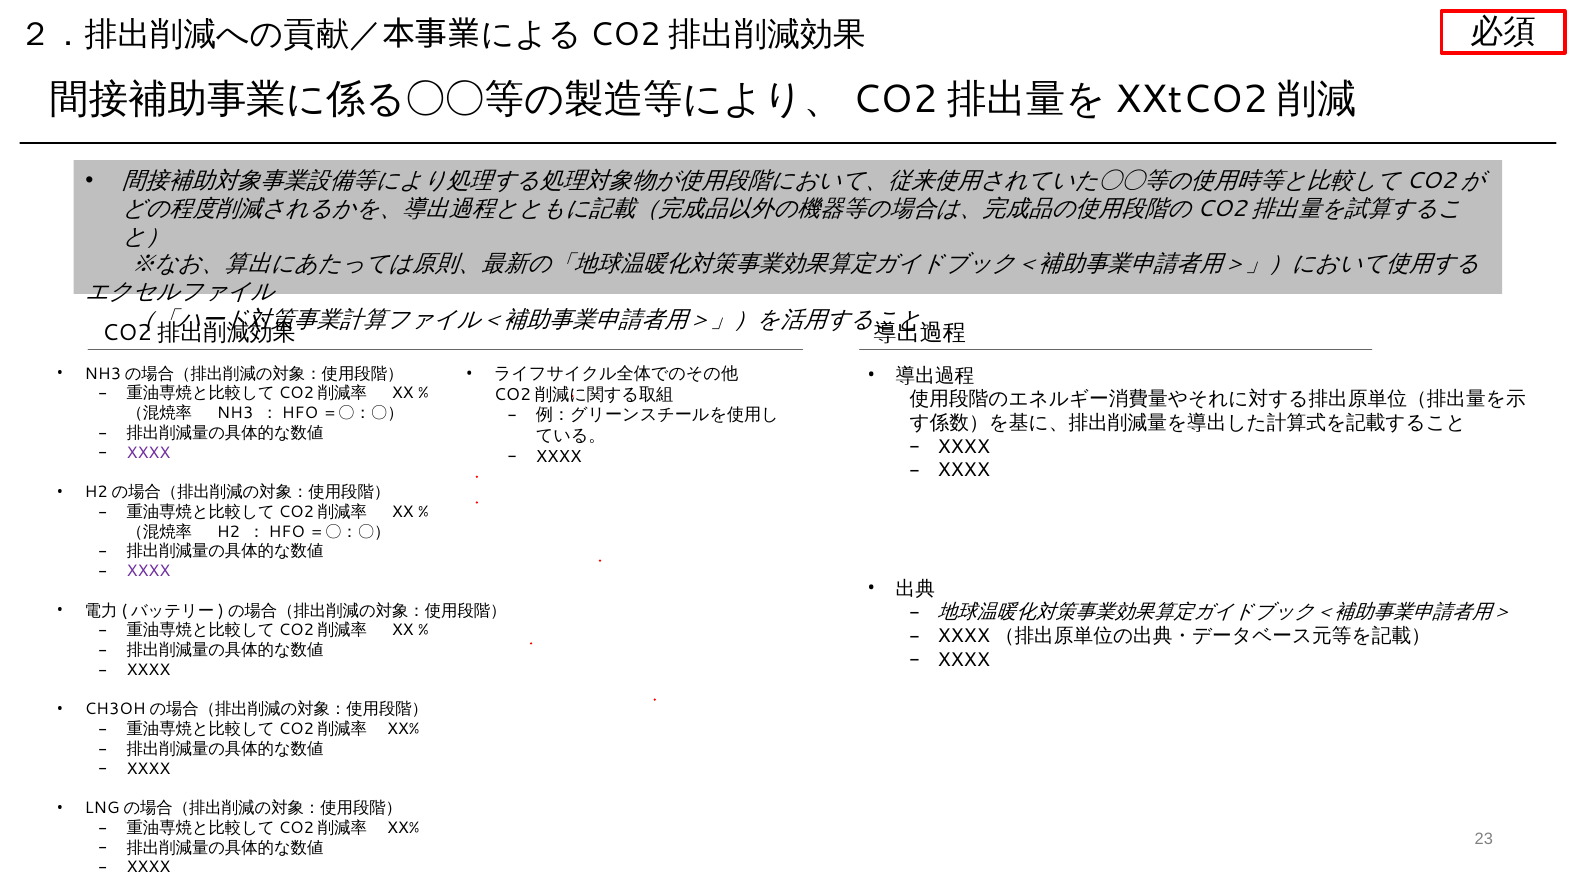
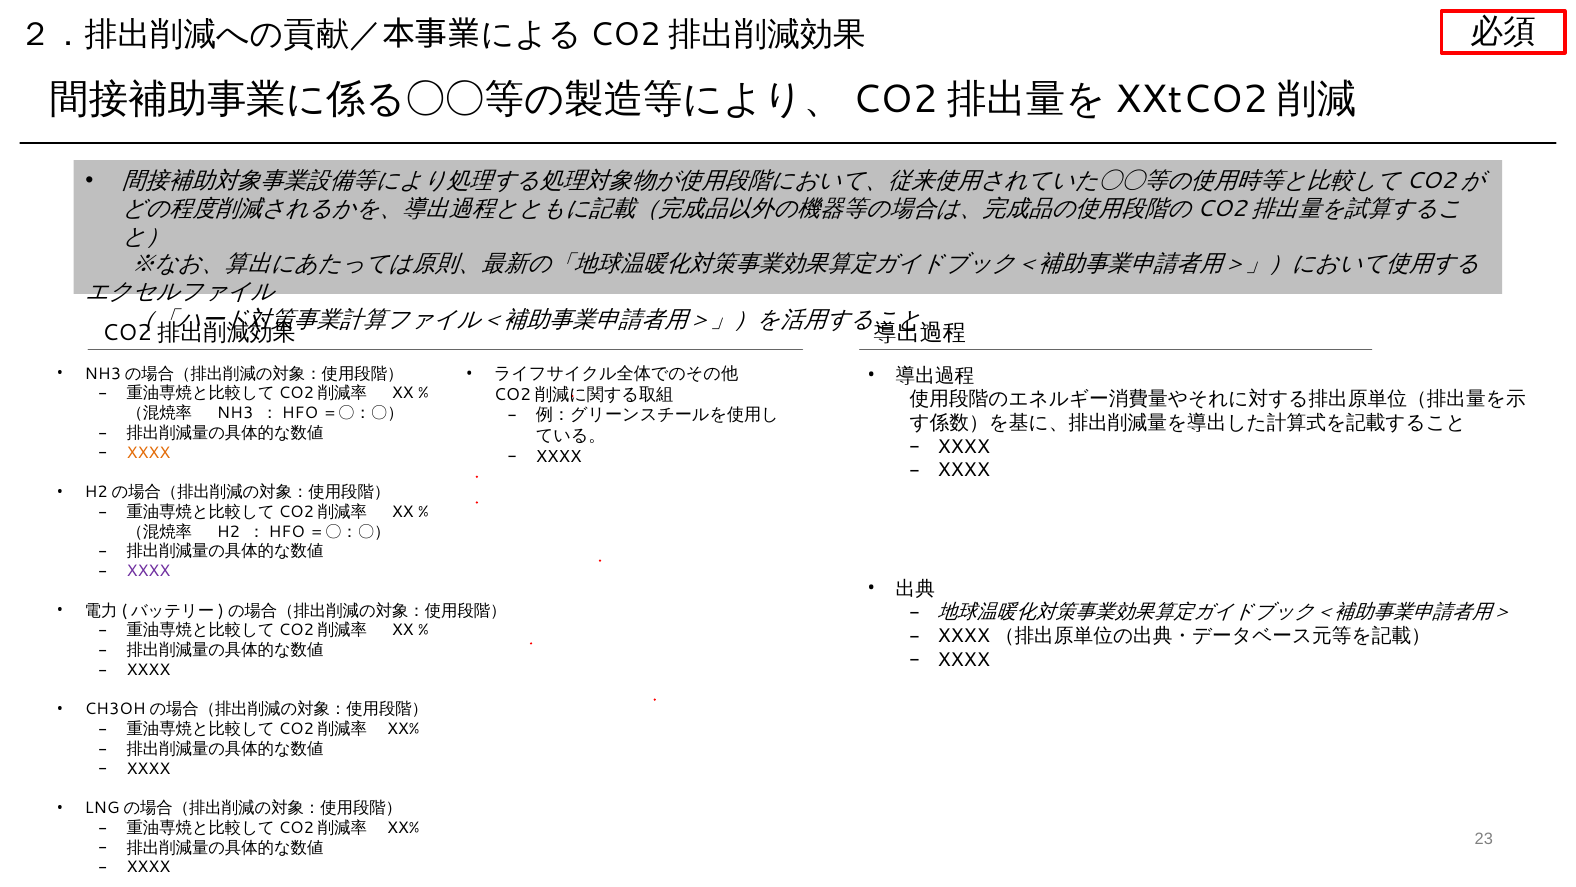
XXXX at (148, 453) colour: purple -> orange
